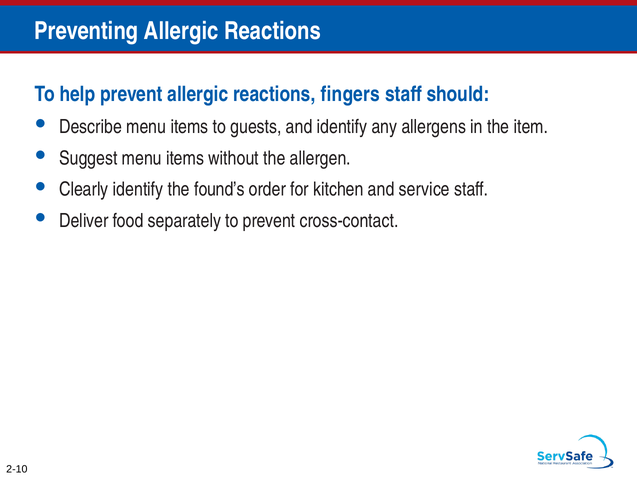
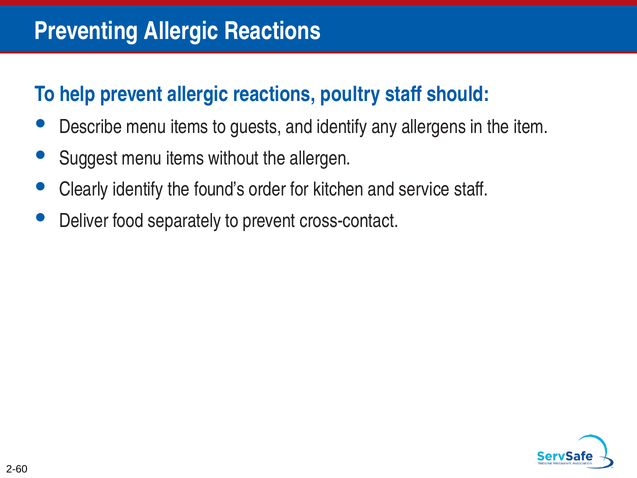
fingers: fingers -> poultry
2-10: 2-10 -> 2-60
